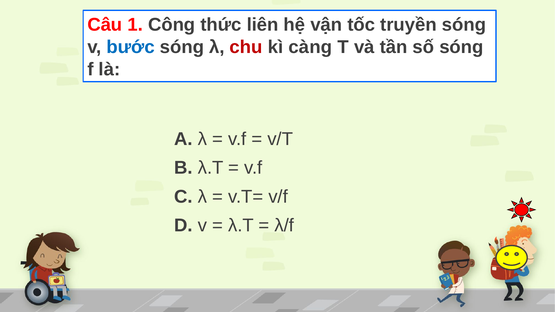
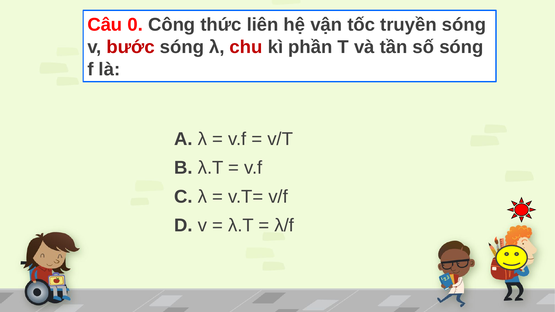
1: 1 -> 0
bước colour: blue -> red
càng: càng -> phần
